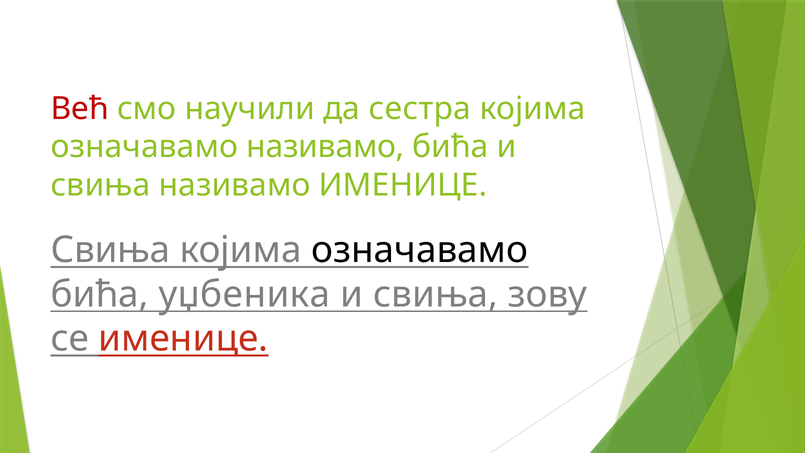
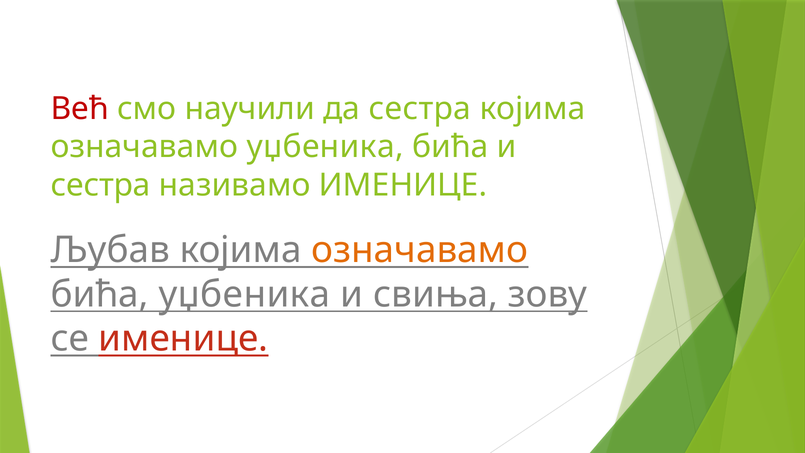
означавамо називамо: називамо -> уџбеника
свиња at (101, 185): свиња -> сестра
Свиња at (111, 250): Свиња -> Љубав
означавамо at (420, 250) colour: black -> orange
